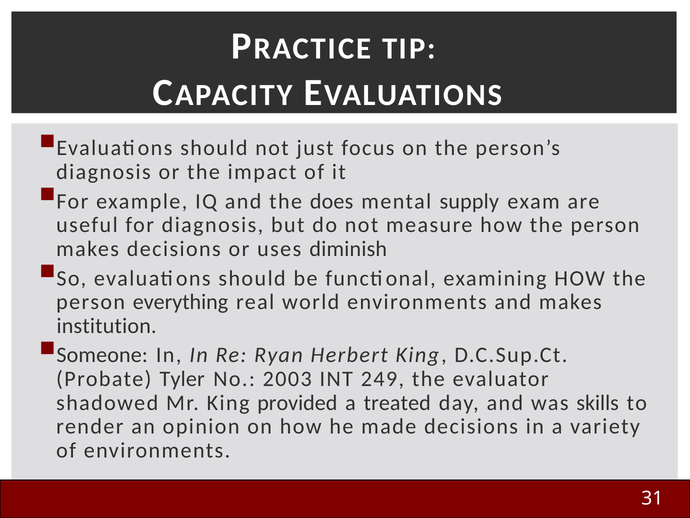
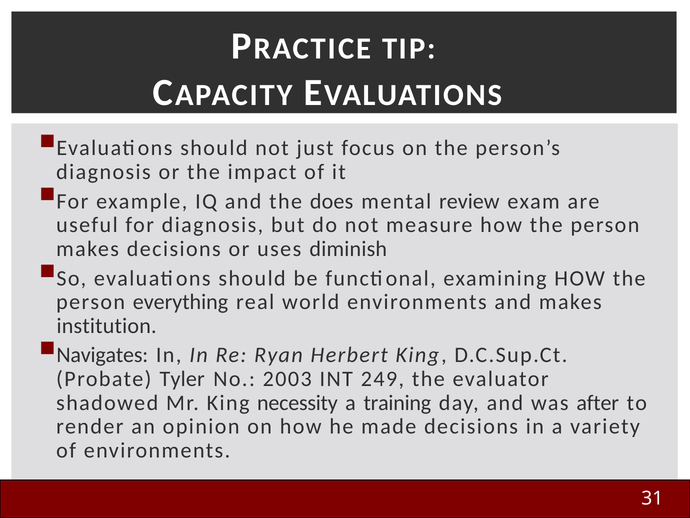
supply: supply -> review
Someone: Someone -> Navigates
provided: provided -> necessity
treated: treated -> training
skills: skills -> after
